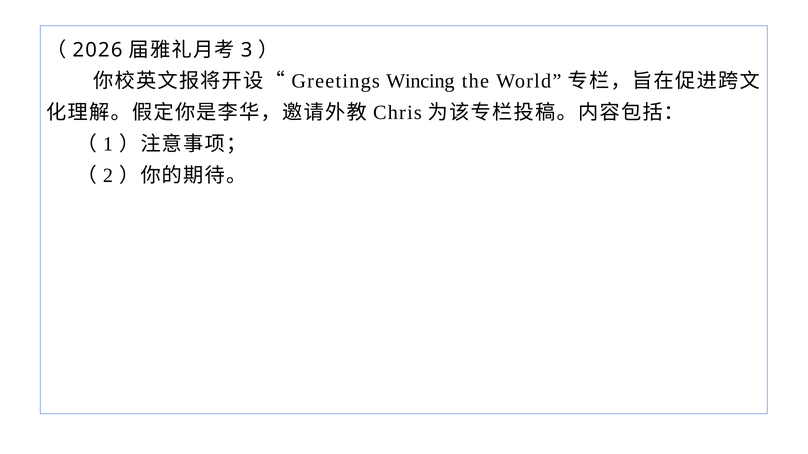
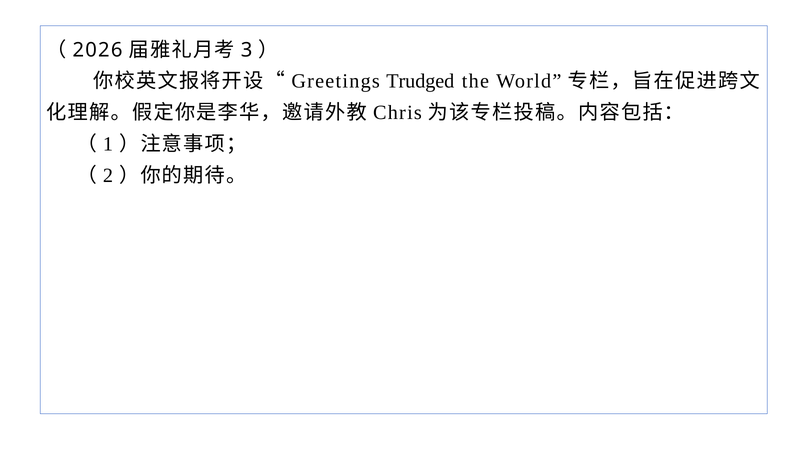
Wincing: Wincing -> Trudged
